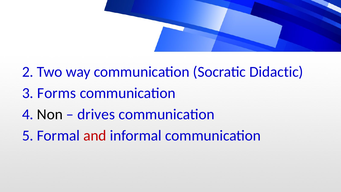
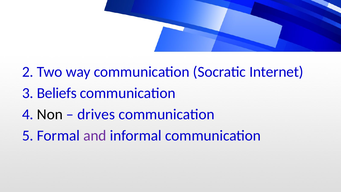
Didactic: Didactic -> Internet
Forms: Forms -> Beliefs
and colour: red -> purple
